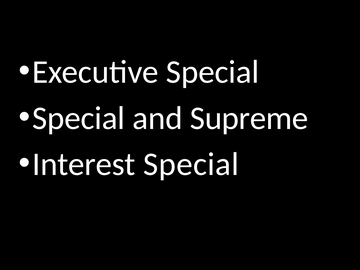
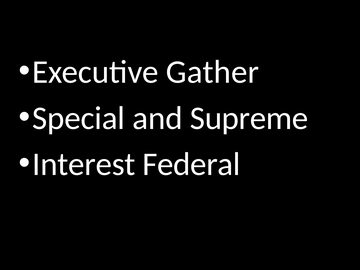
Executive Special: Special -> Gather
Interest Special: Special -> Federal
